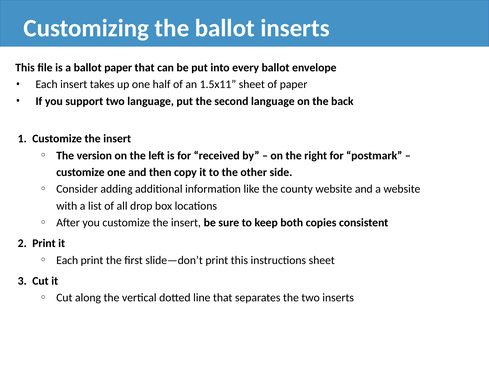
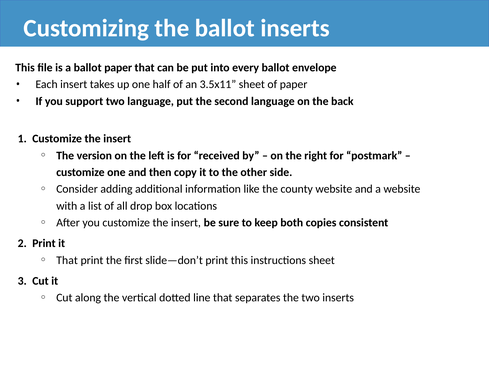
1.5x11: 1.5x11 -> 3.5x11
Each at (67, 260): Each -> That
